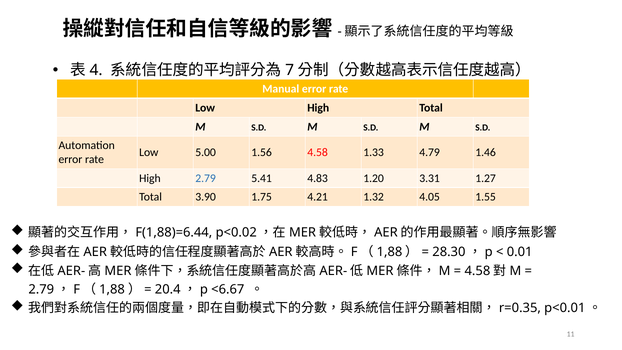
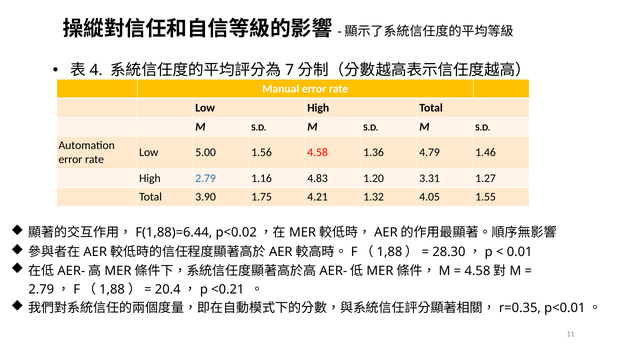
1.33: 1.33 -> 1.36
5.41: 5.41 -> 1.16
<6.67: <6.67 -> <0.21
